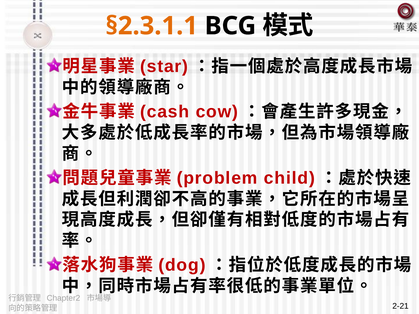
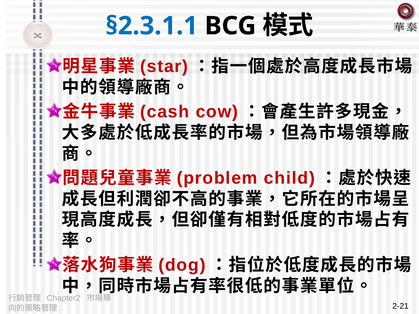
§2.3.1.1 colour: orange -> blue
